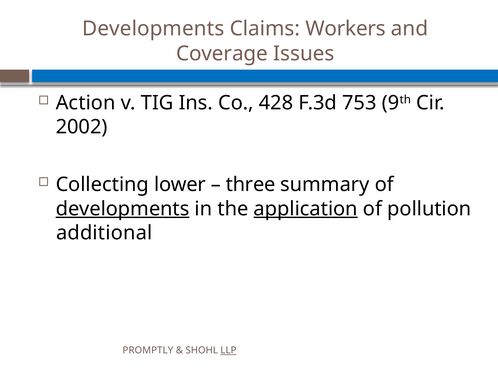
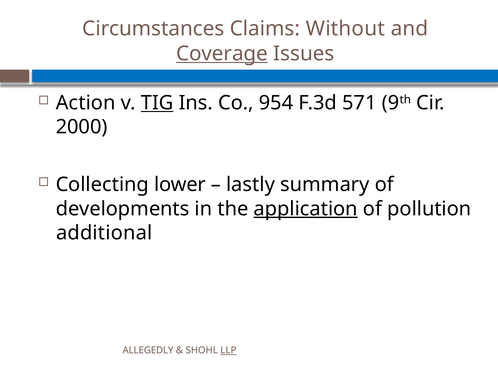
Developments at (153, 29): Developments -> Circumstances
Workers: Workers -> Without
Coverage underline: none -> present
TIG underline: none -> present
428: 428 -> 954
753: 753 -> 571
2002: 2002 -> 2000
three: three -> lastly
developments at (123, 209) underline: present -> none
PROMPTLY: PROMPTLY -> ALLEGEDLY
